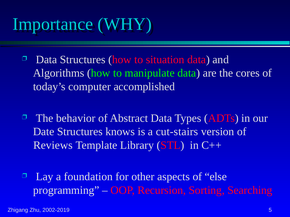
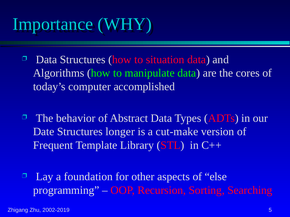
knows: knows -> longer
cut-stairs: cut-stairs -> cut-make
Reviews: Reviews -> Frequent
